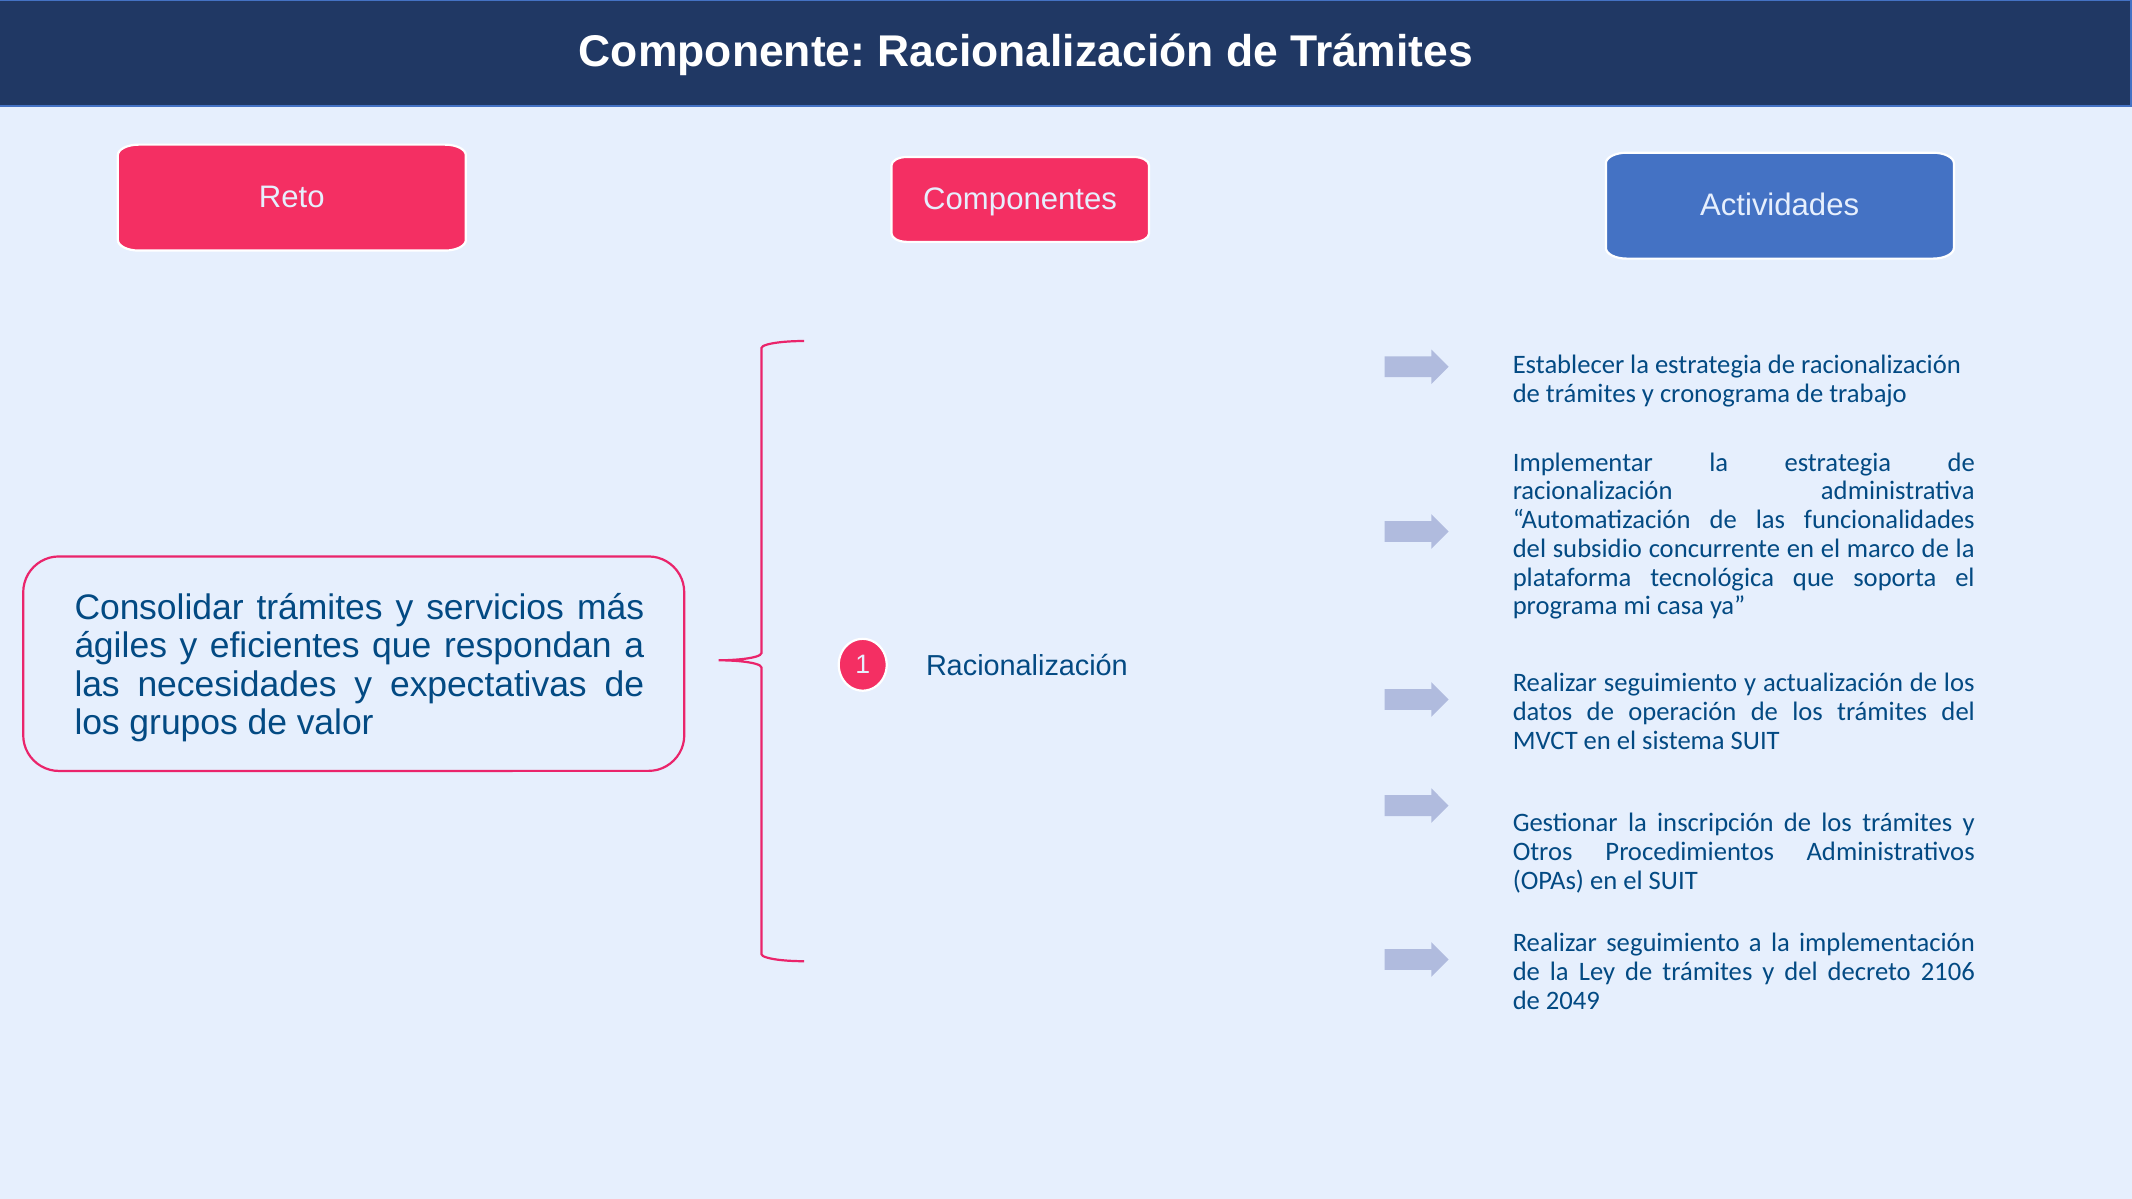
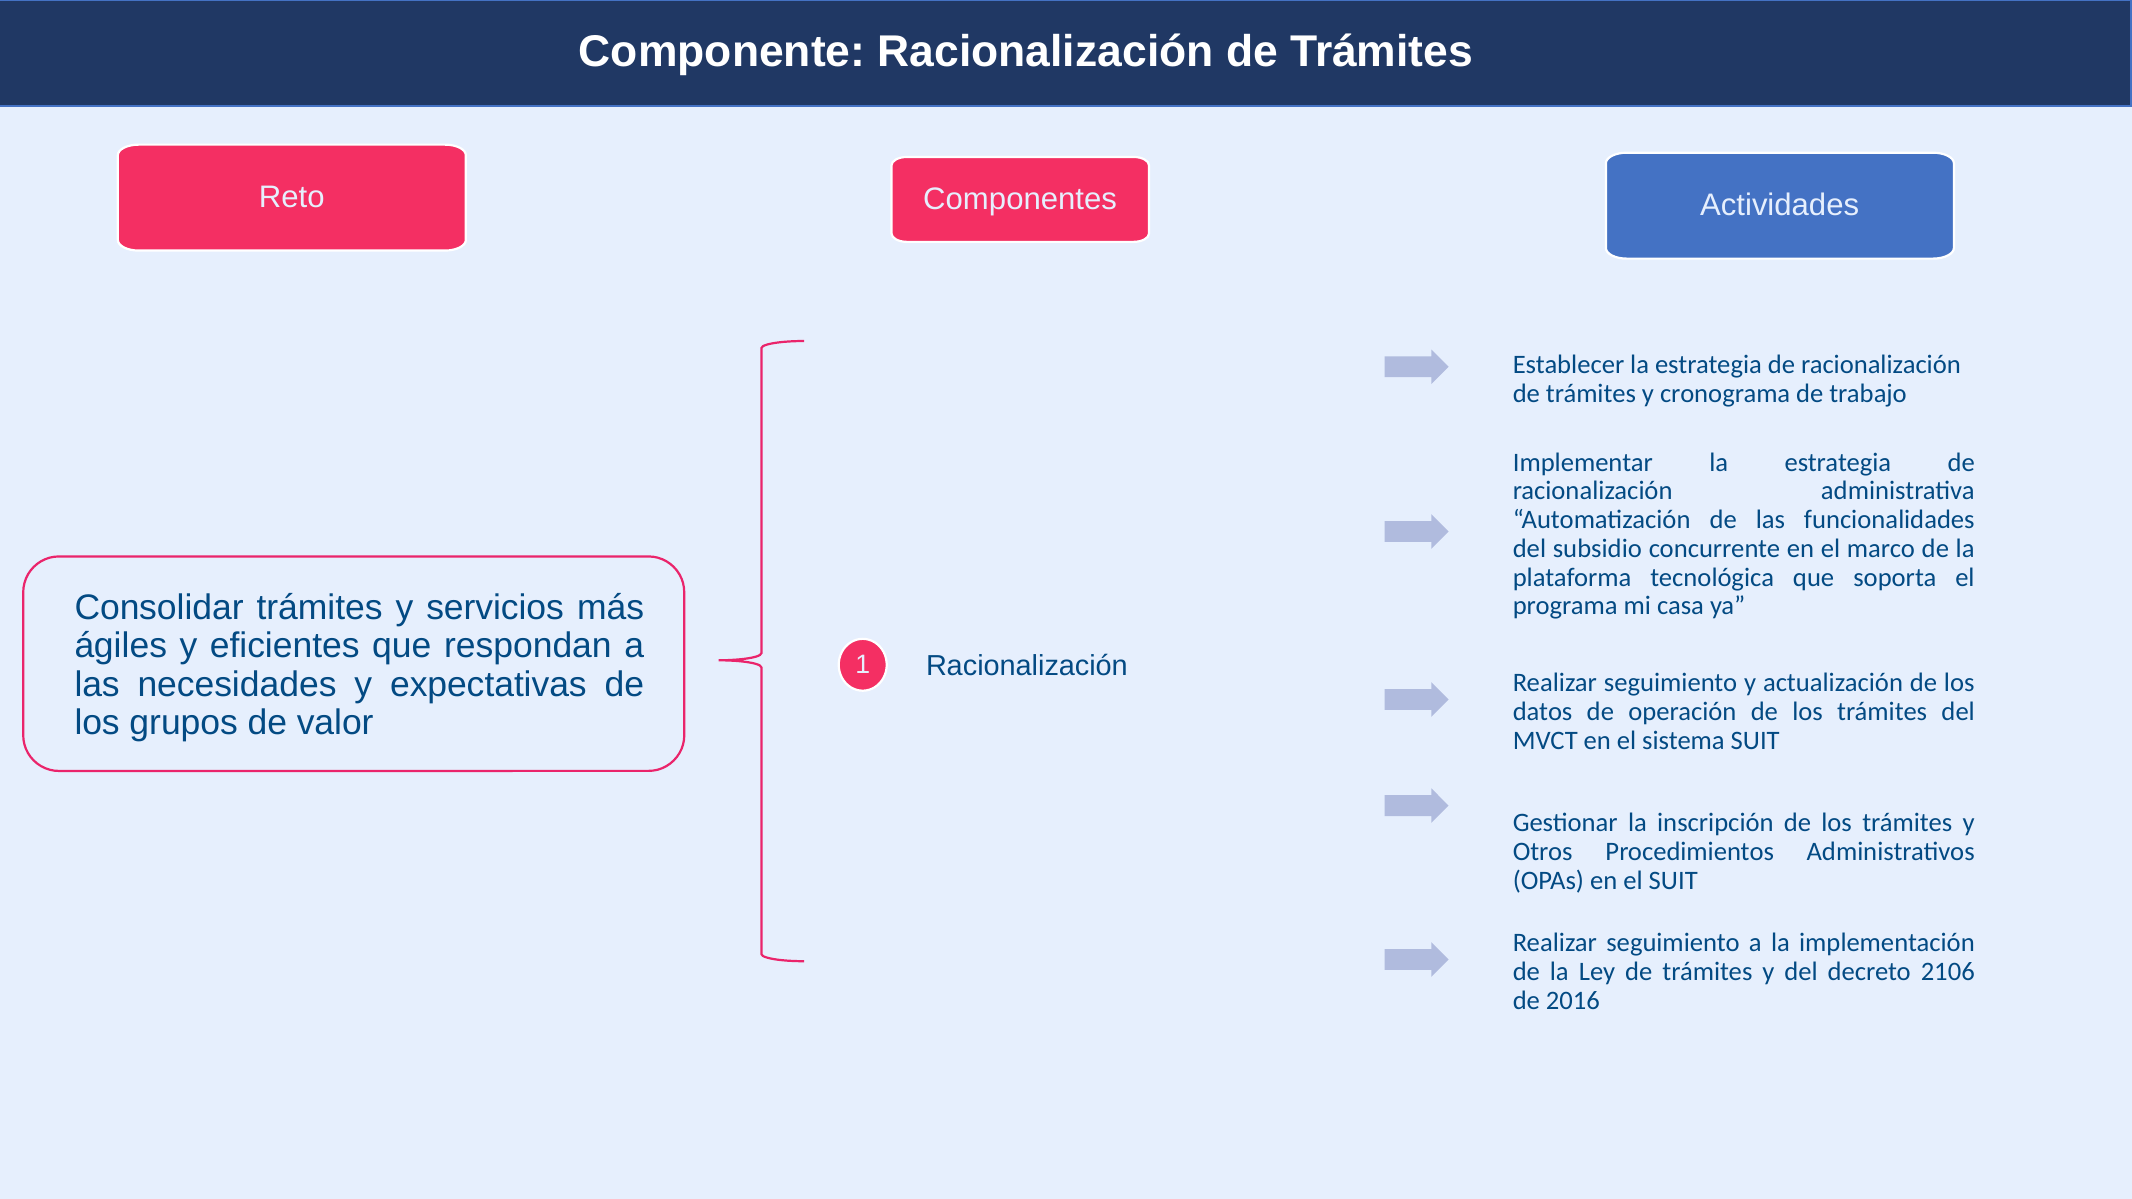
2049: 2049 -> 2016
